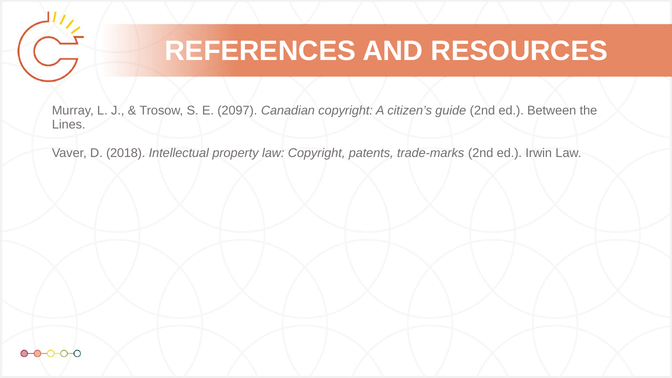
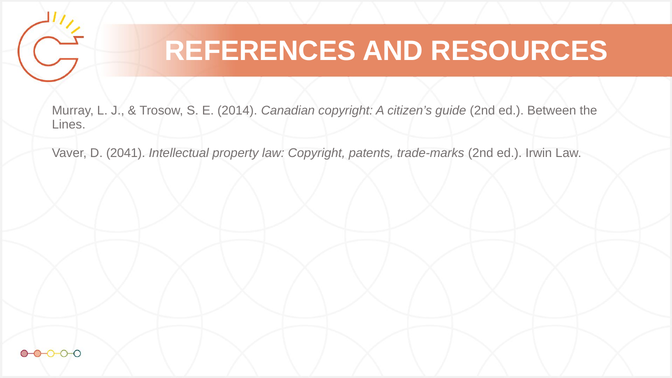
2097: 2097 -> 2014
2018: 2018 -> 2041
